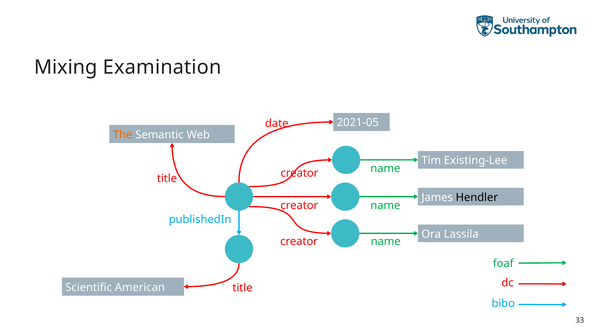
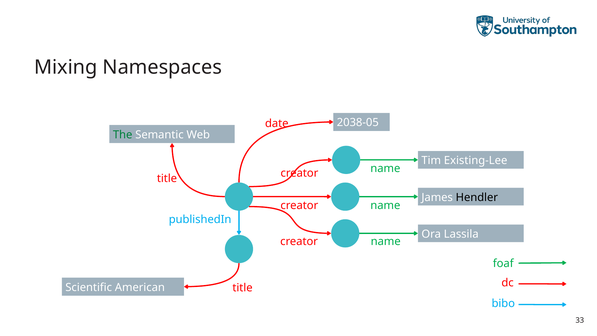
Examination: Examination -> Namespaces
2021-05: 2021-05 -> 2038-05
The colour: orange -> green
